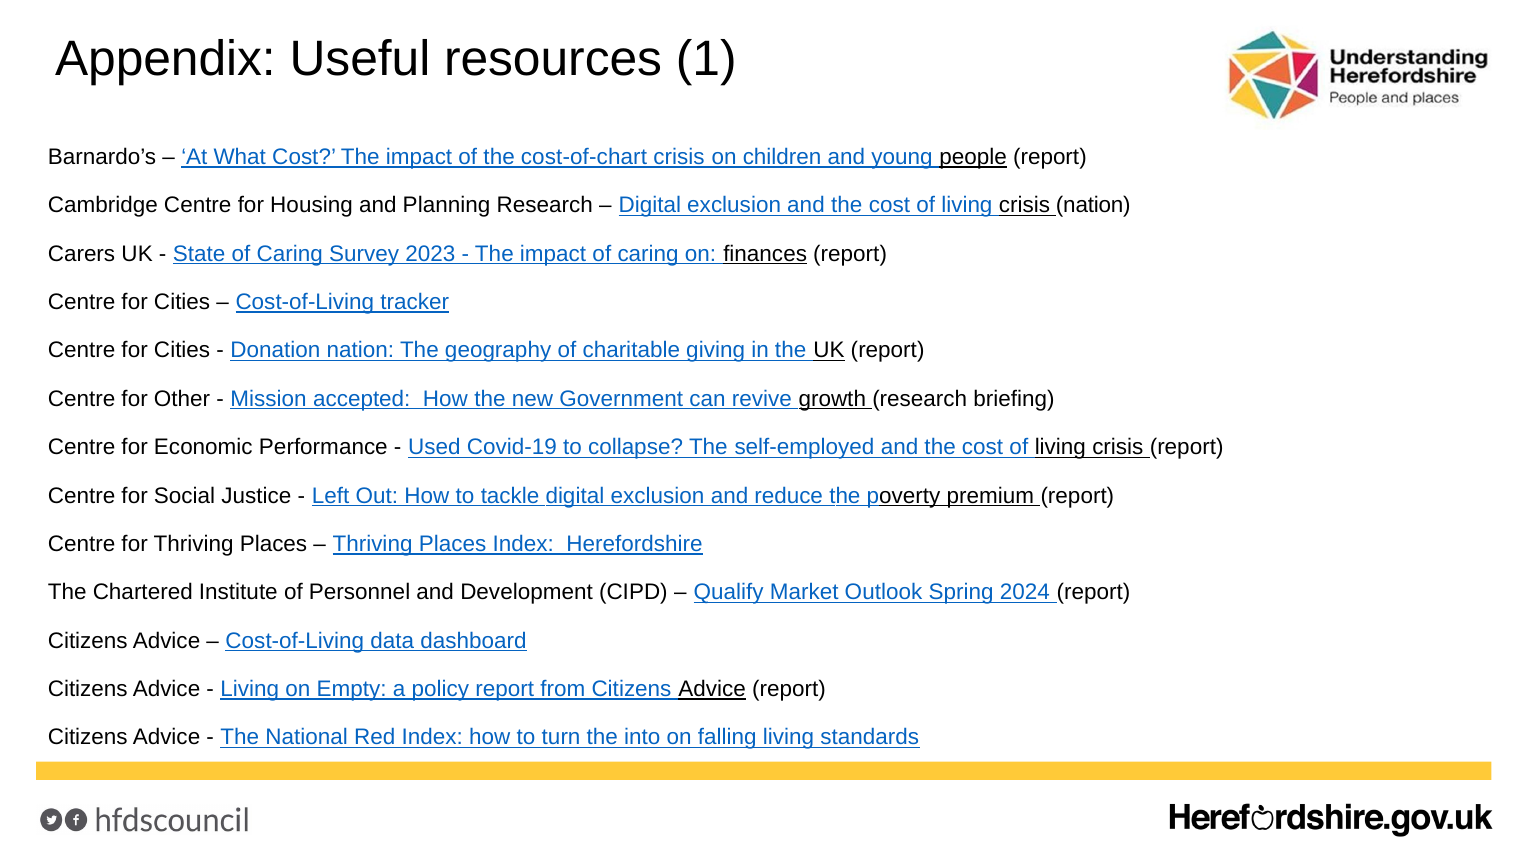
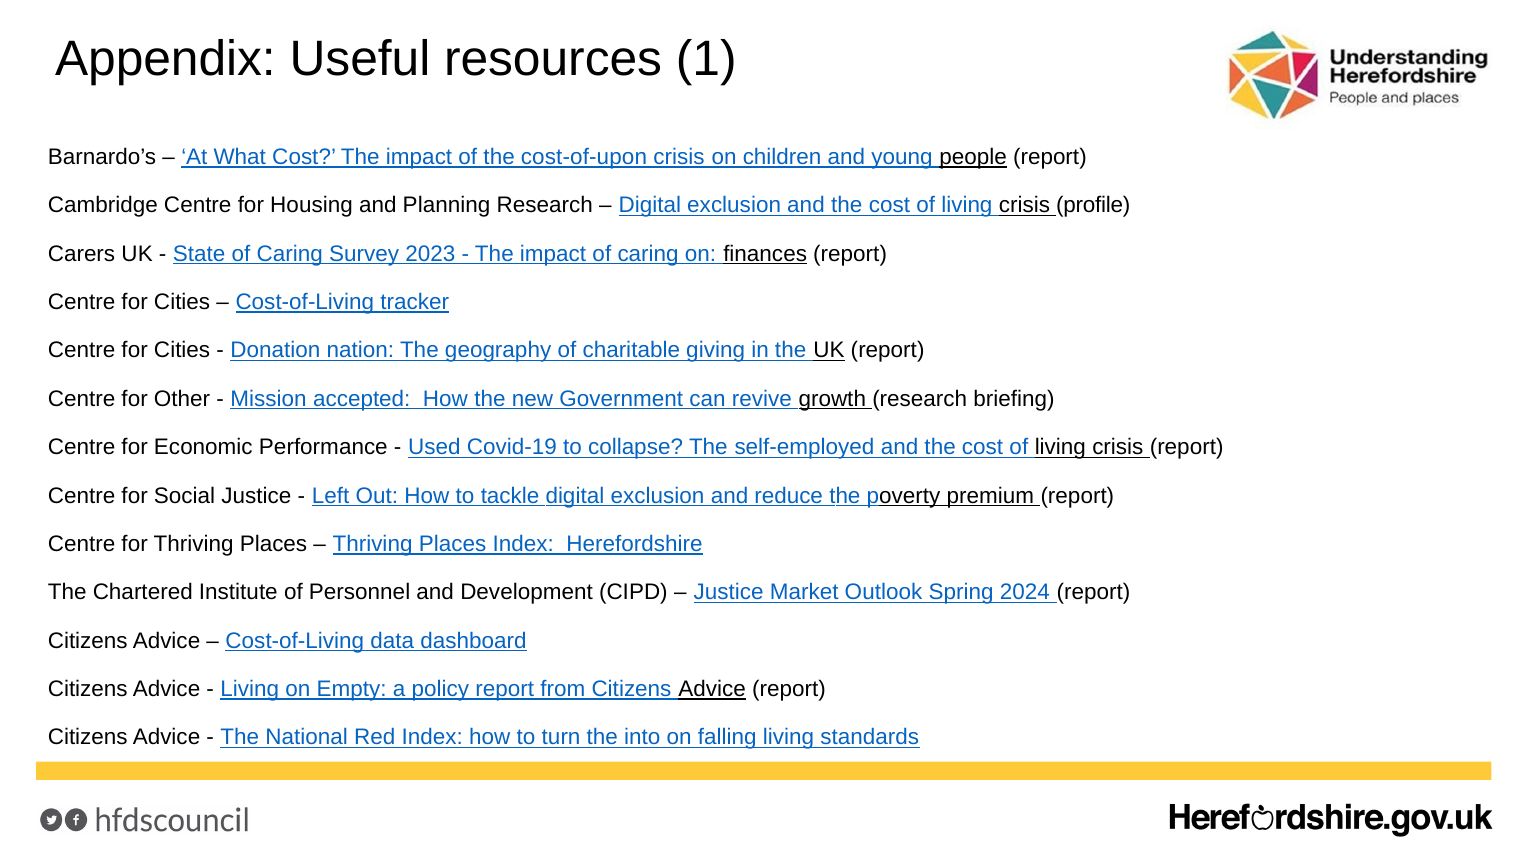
cost-of-chart: cost-of-chart -> cost-of-upon
crisis nation: nation -> profile
Qualify at (729, 592): Qualify -> Justice
